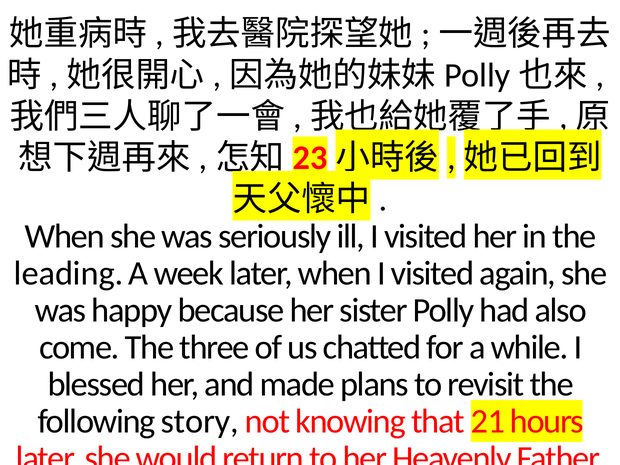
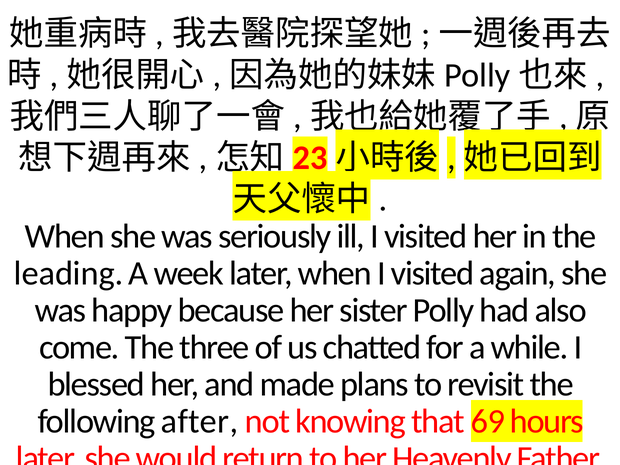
story: story -> after
21: 21 -> 69
